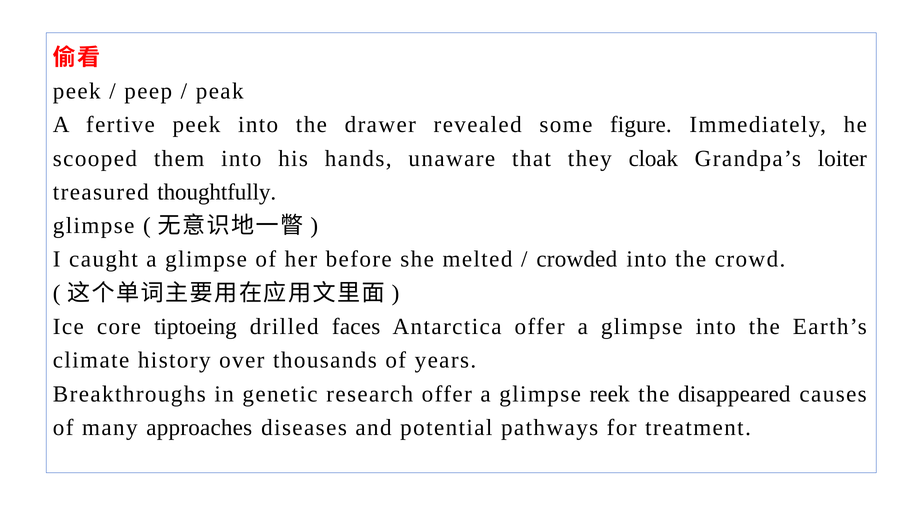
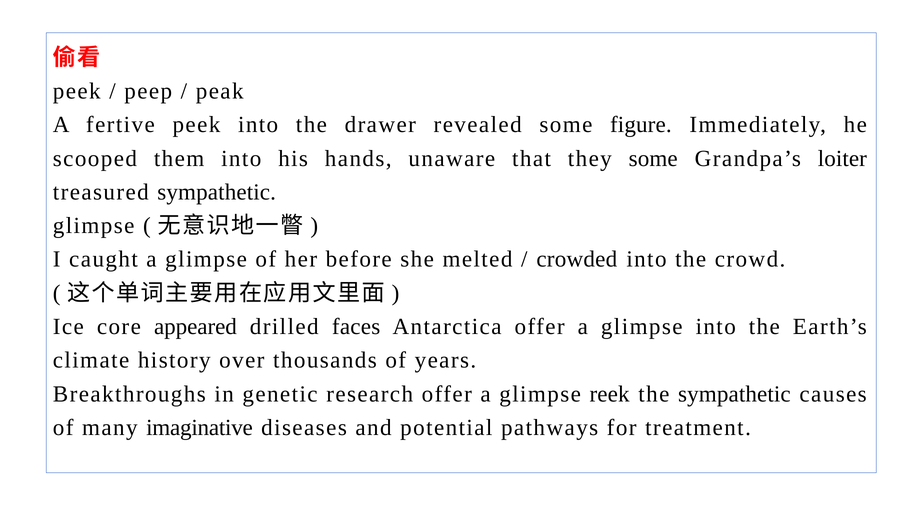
they cloak: cloak -> some
treasured thoughtfully: thoughtfully -> sympathetic
tiptoeing: tiptoeing -> appeared
the disappeared: disappeared -> sympathetic
approaches: approaches -> imaginative
